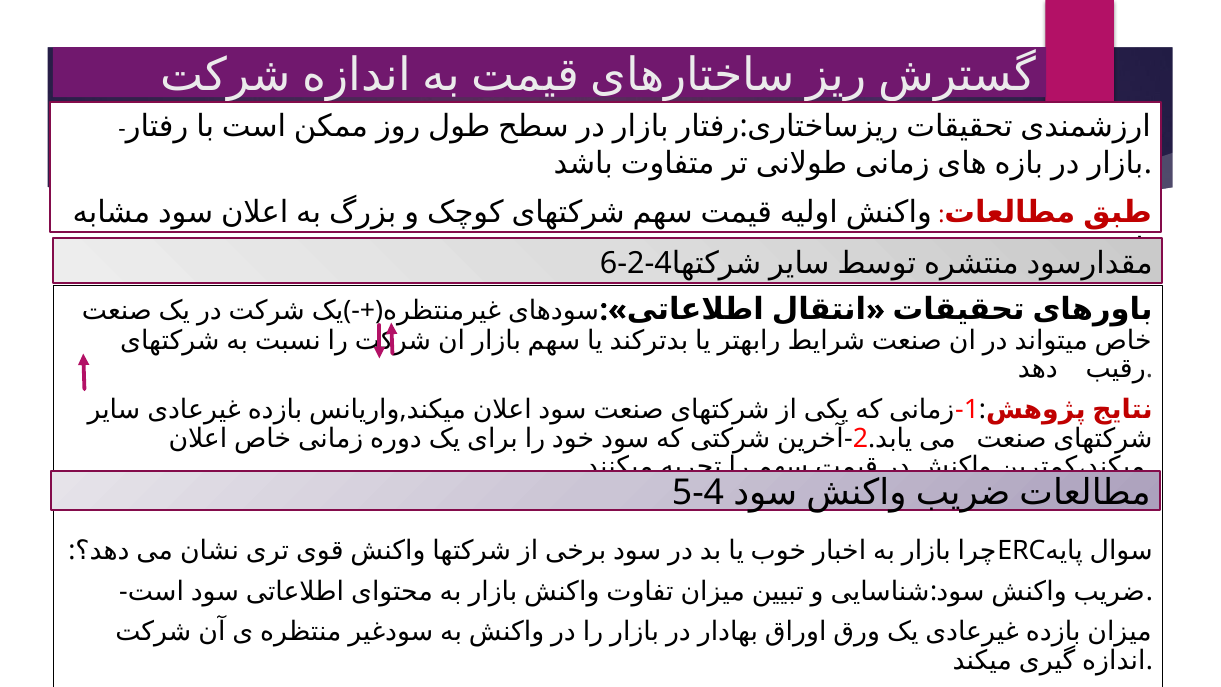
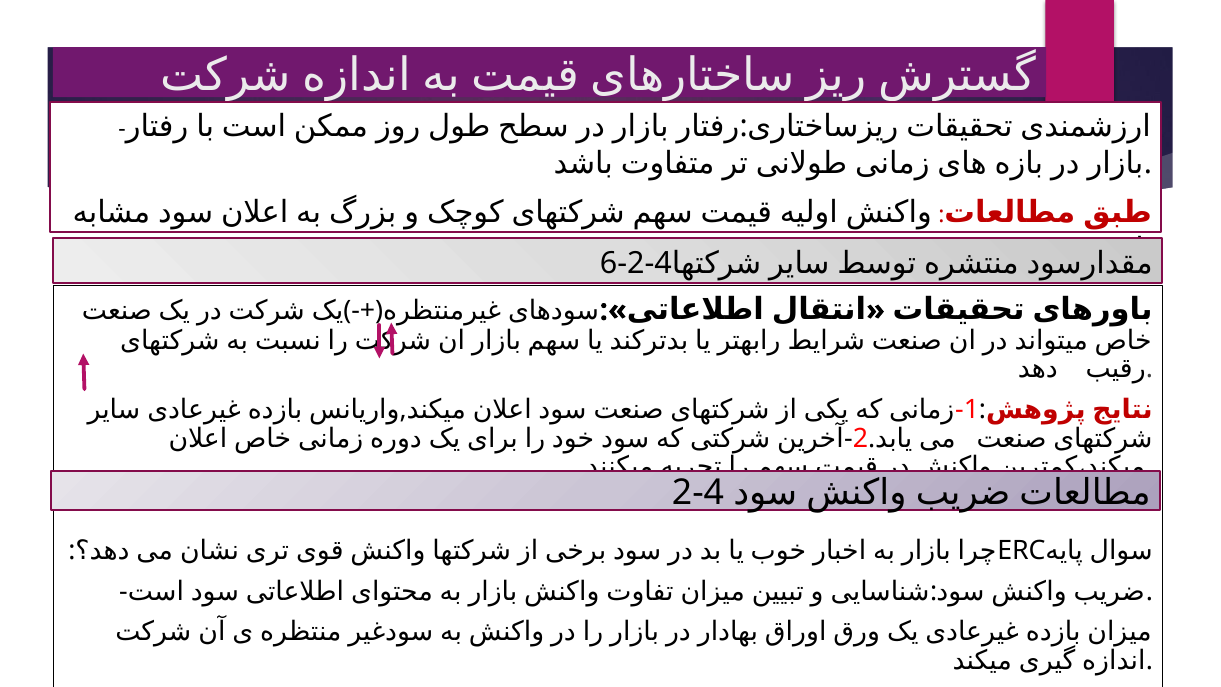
5-4: 5-4 -> 2-4
